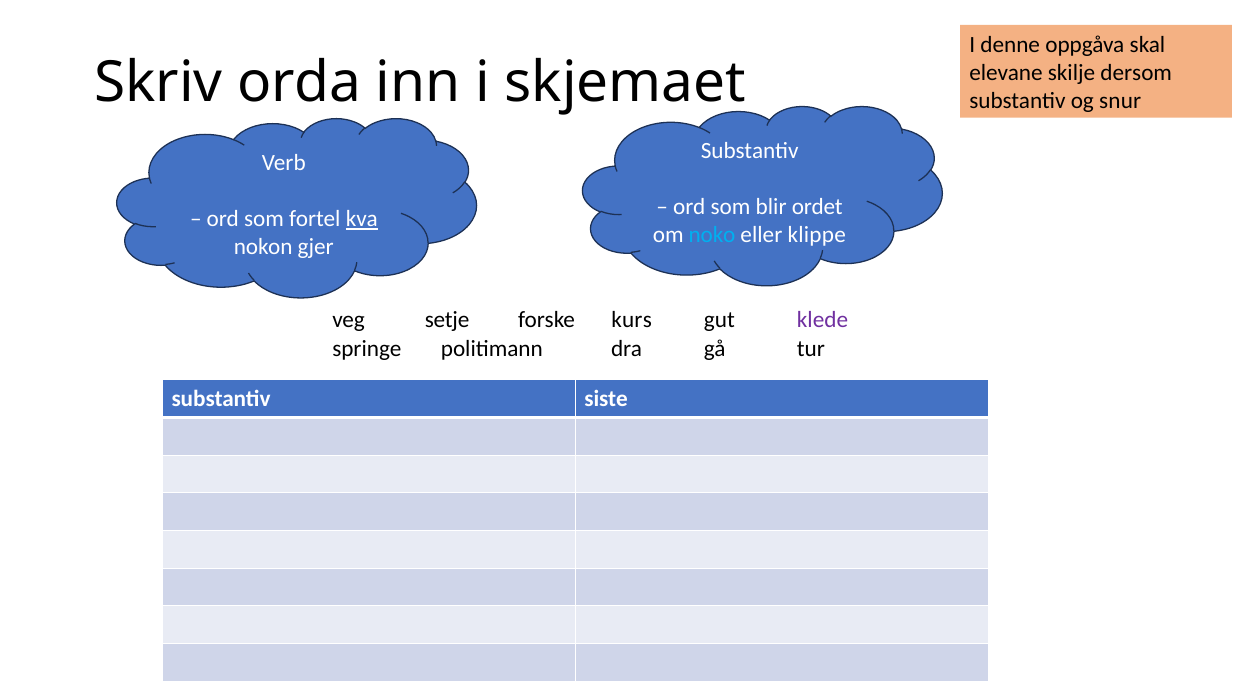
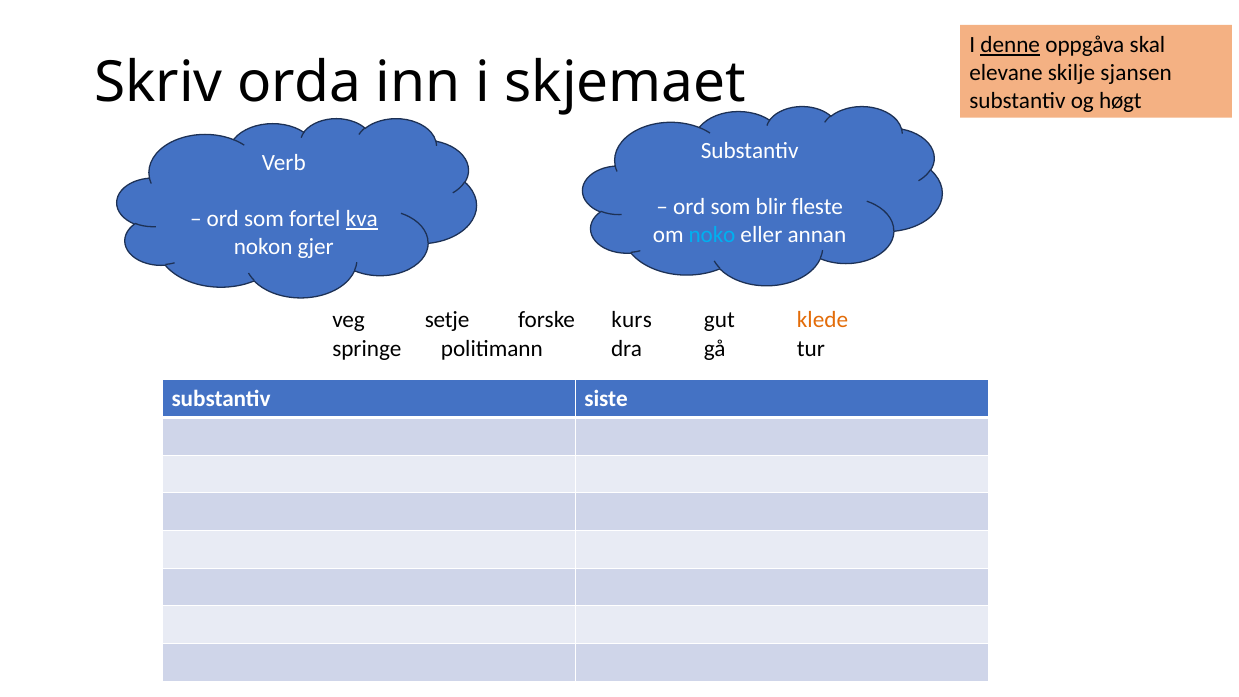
denne underline: none -> present
dersom: dersom -> sjansen
snur: snur -> høgt
ordet: ordet -> fleste
klippe: klippe -> annan
klede colour: purple -> orange
